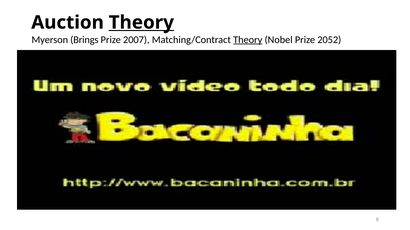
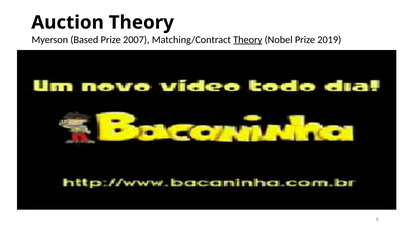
Theory at (141, 23) underline: present -> none
Brings: Brings -> Based
2052: 2052 -> 2019
